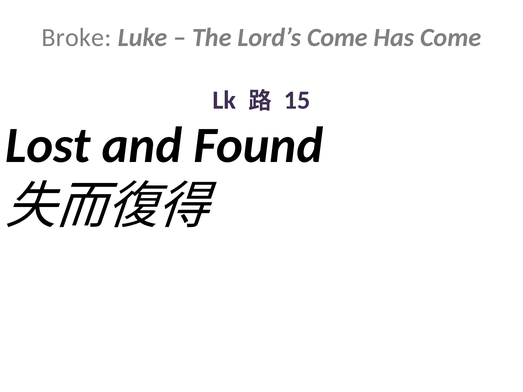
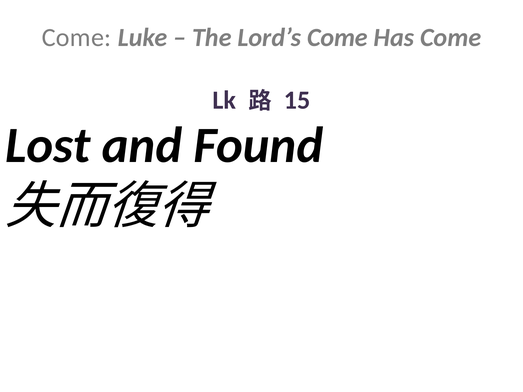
Broke at (77, 38): Broke -> Come
